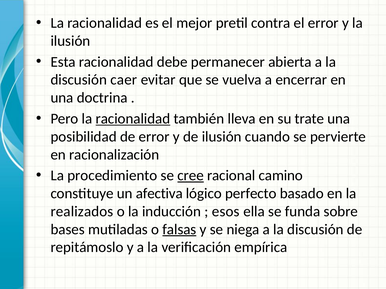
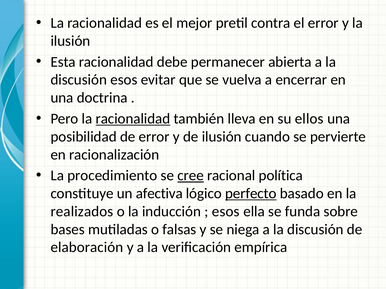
discusión caer: caer -> esos
trate: trate -> ellos
camino: camino -> política
perfecto underline: none -> present
falsas underline: present -> none
repitámoslo: repitámoslo -> elaboración
